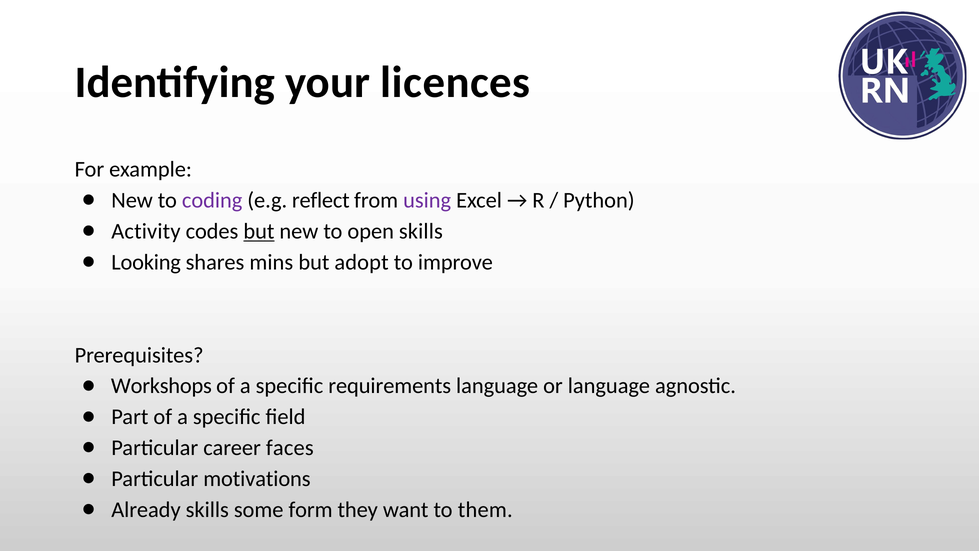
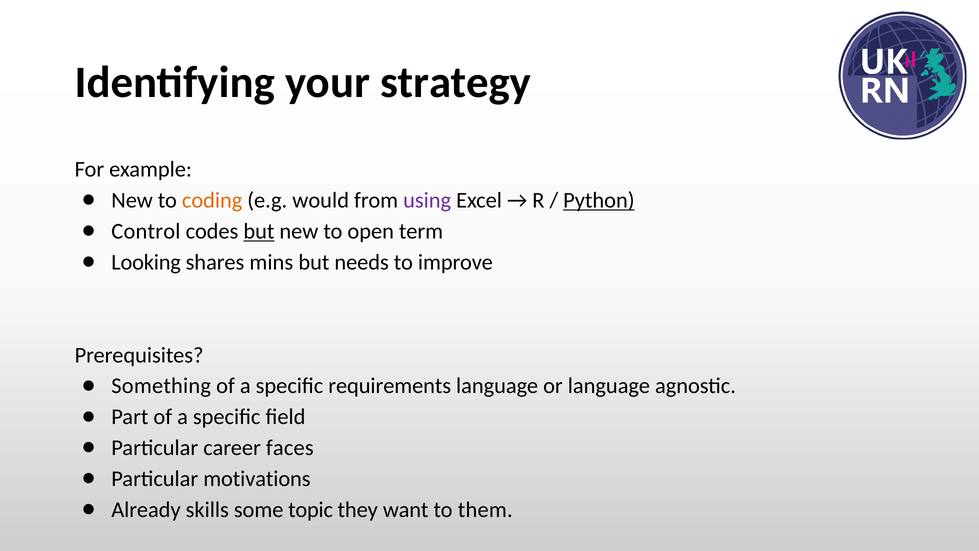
licences: licences -> strategy
coding colour: purple -> orange
reflect: reflect -> would
Python underline: none -> present
Activity: Activity -> Control
open skills: skills -> term
adopt: adopt -> needs
Workshops: Workshops -> Something
form: form -> topic
